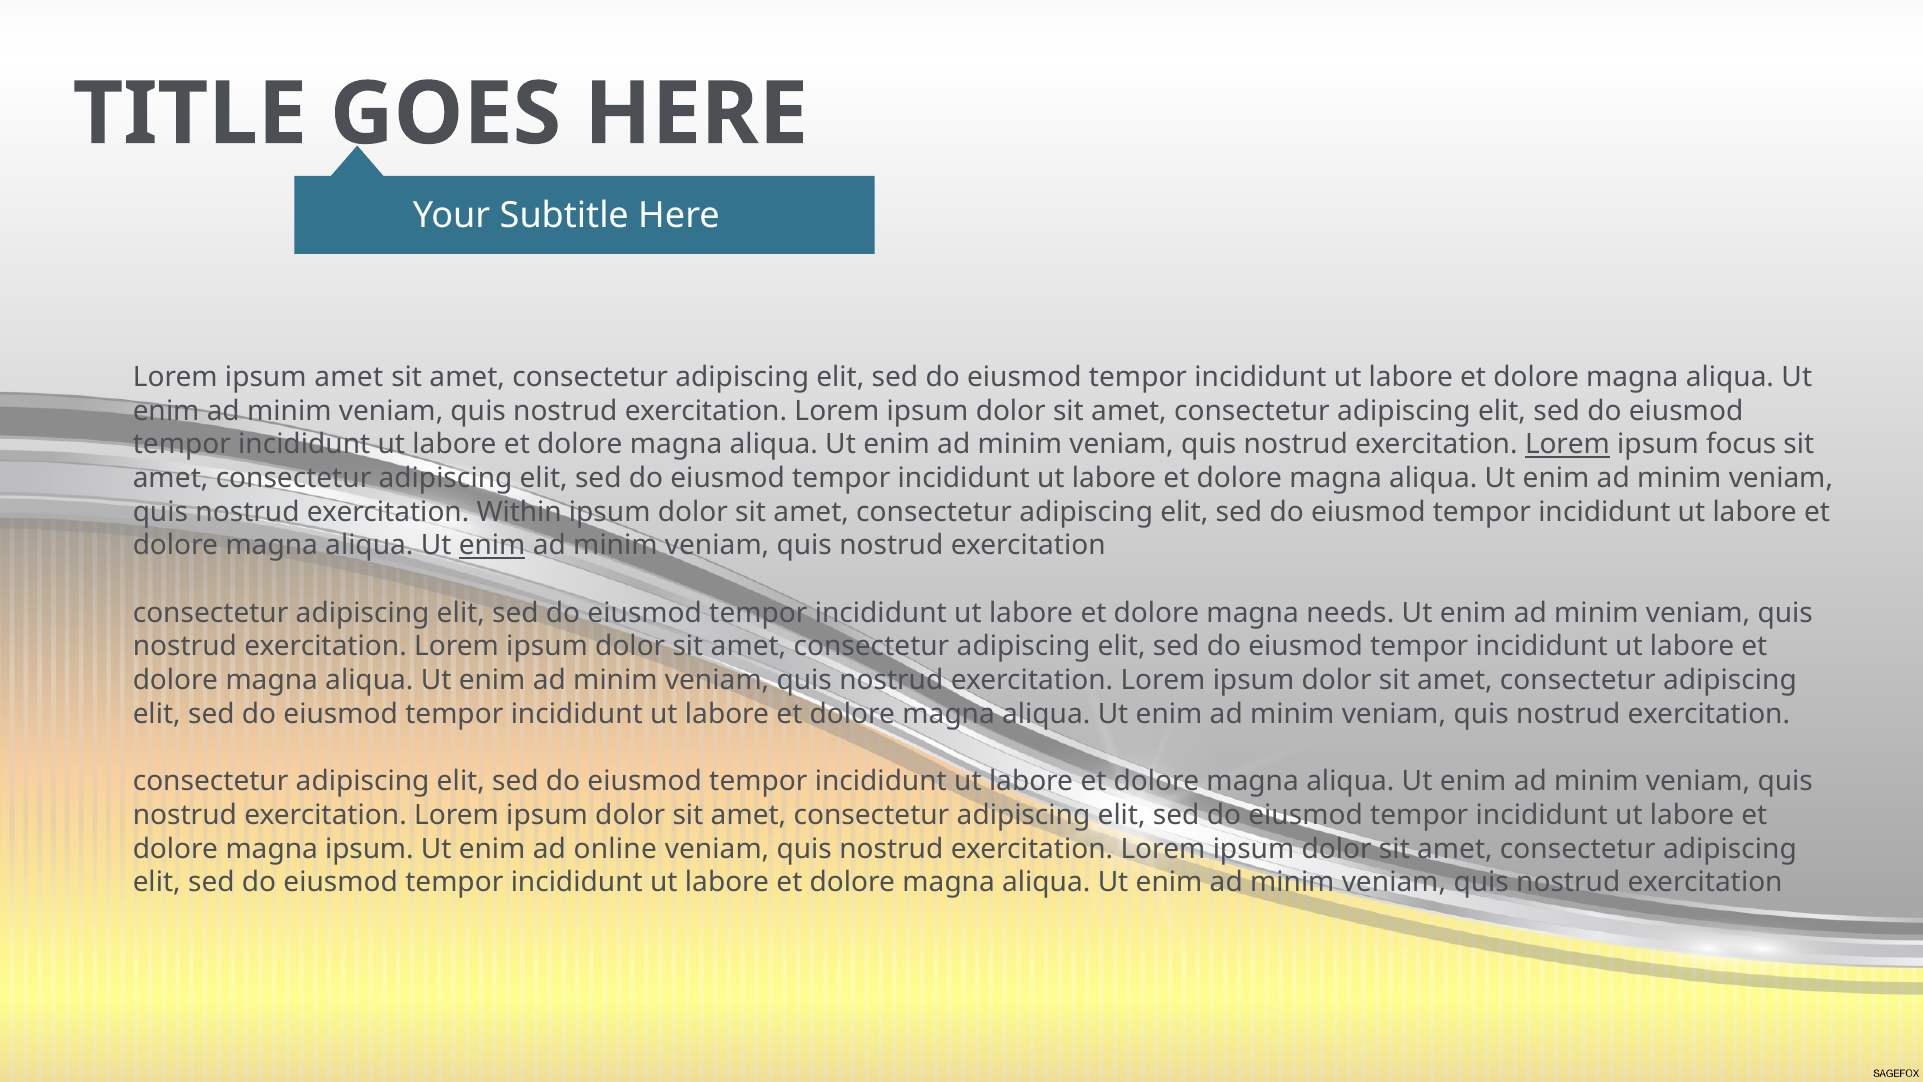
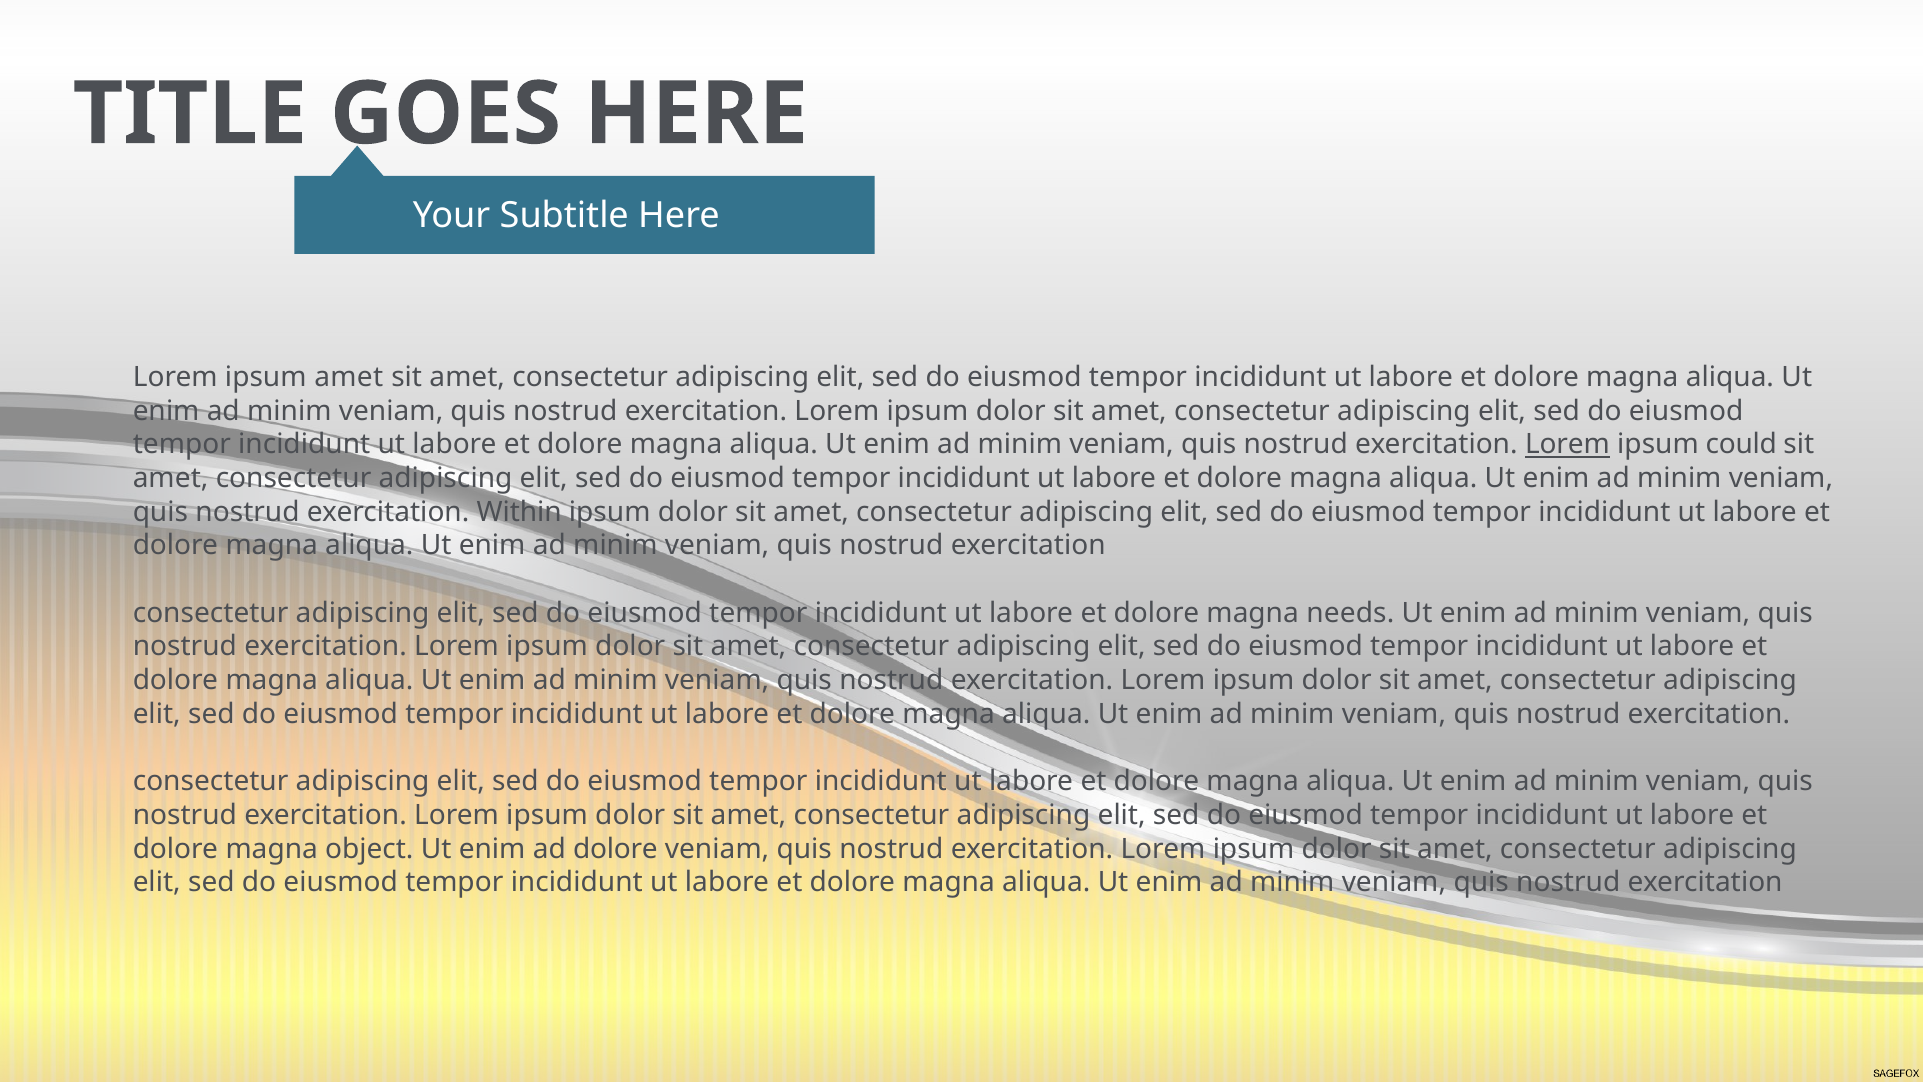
focus: focus -> could
enim at (492, 545) underline: present -> none
magna ipsum: ipsum -> object
ad online: online -> dolore
